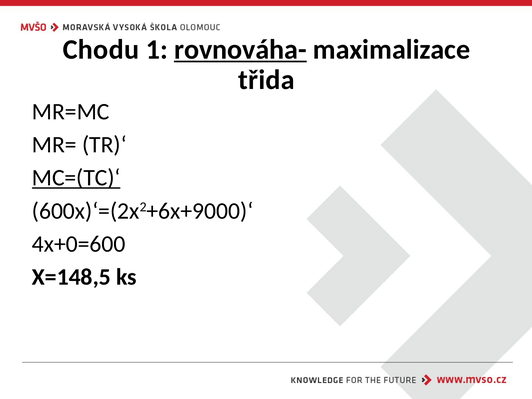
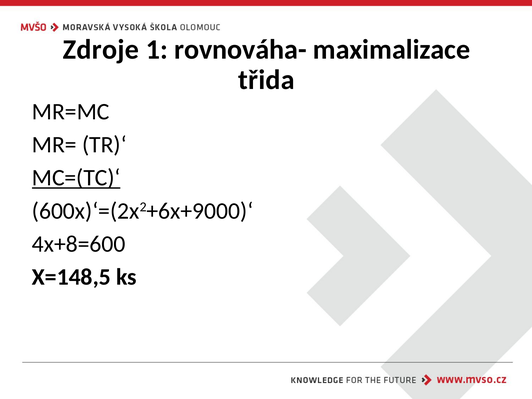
Chodu: Chodu -> Zdroje
rovnováha- underline: present -> none
4x+0=600: 4x+0=600 -> 4x+8=600
